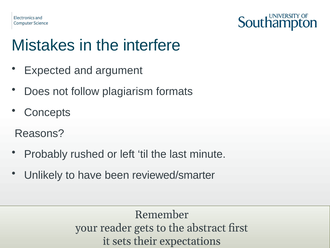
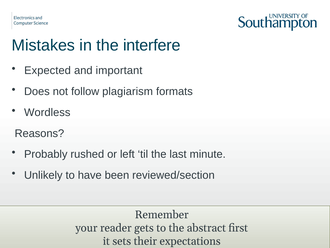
argument: argument -> important
Concepts: Concepts -> Wordless
reviewed/smarter: reviewed/smarter -> reviewed/section
